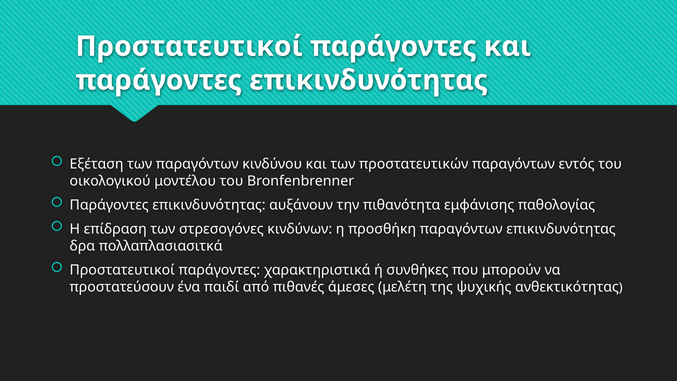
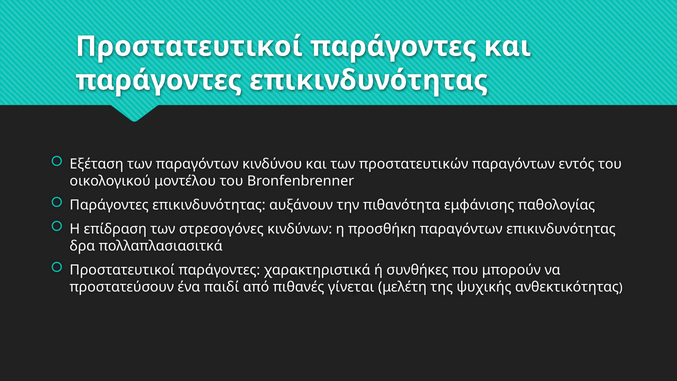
άμεσες: άμεσες -> γίνεται
